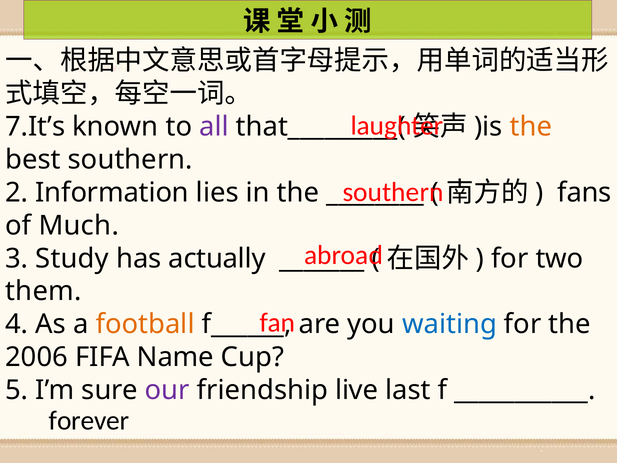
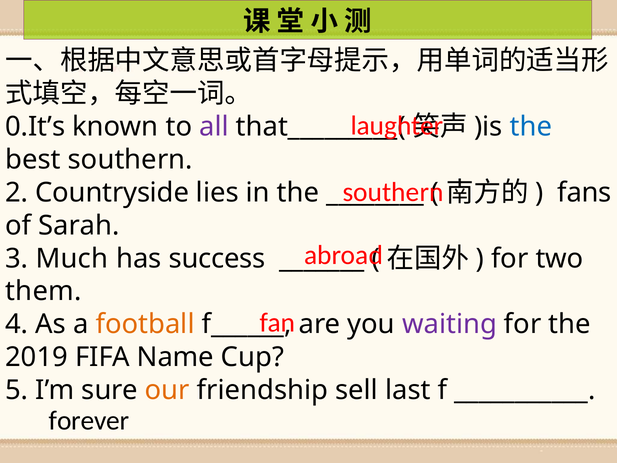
7.It’s: 7.It’s -> 0.It’s
the at (531, 127) colour: orange -> blue
Information: Information -> Countryside
Much: Much -> Sarah
Study: Study -> Much
actually: actually -> success
waiting colour: blue -> purple
2006: 2006 -> 2019
our colour: purple -> orange
live: live -> sell
